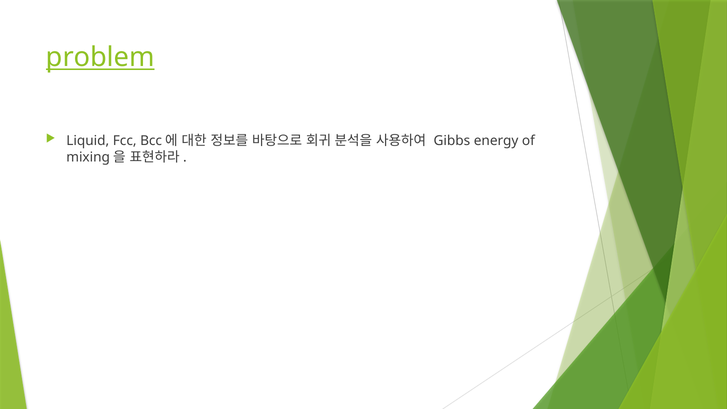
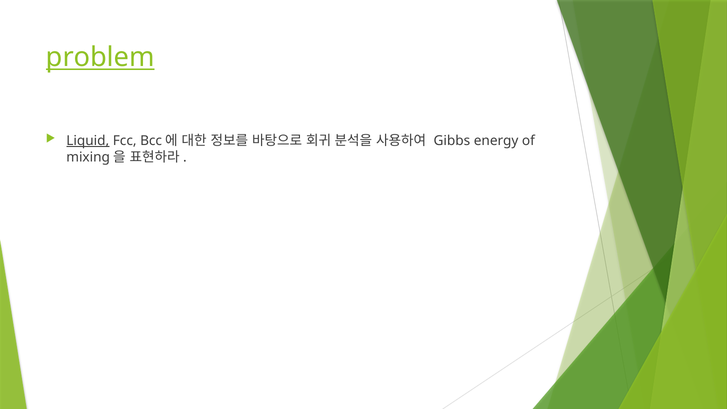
Liquid underline: none -> present
